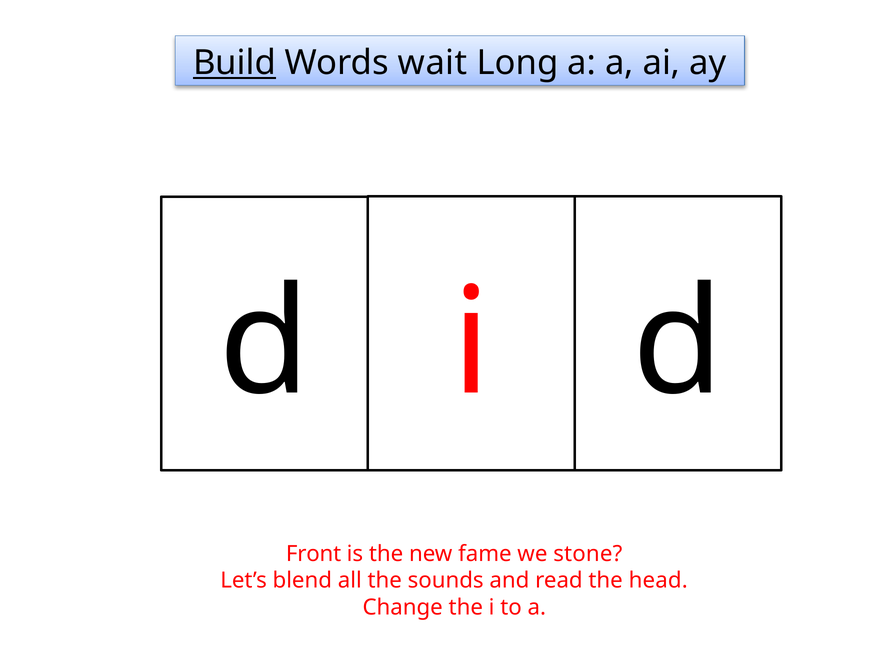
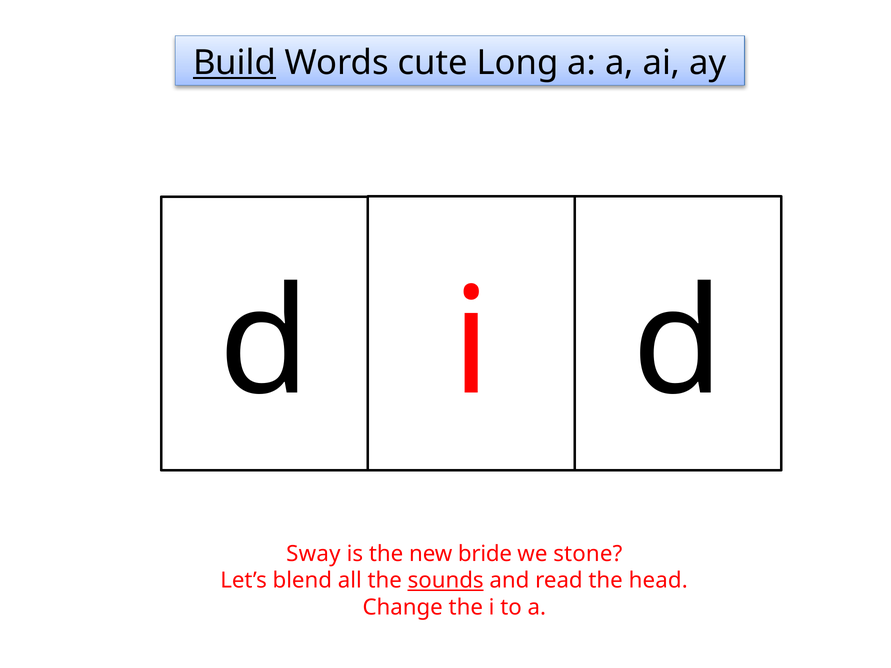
wait: wait -> cute
Front: Front -> Sway
fame: fame -> bride
sounds underline: none -> present
